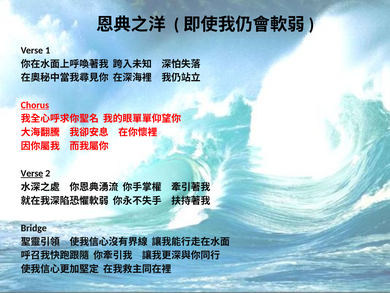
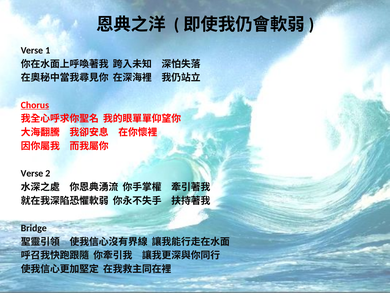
Verse at (32, 173) underline: present -> none
